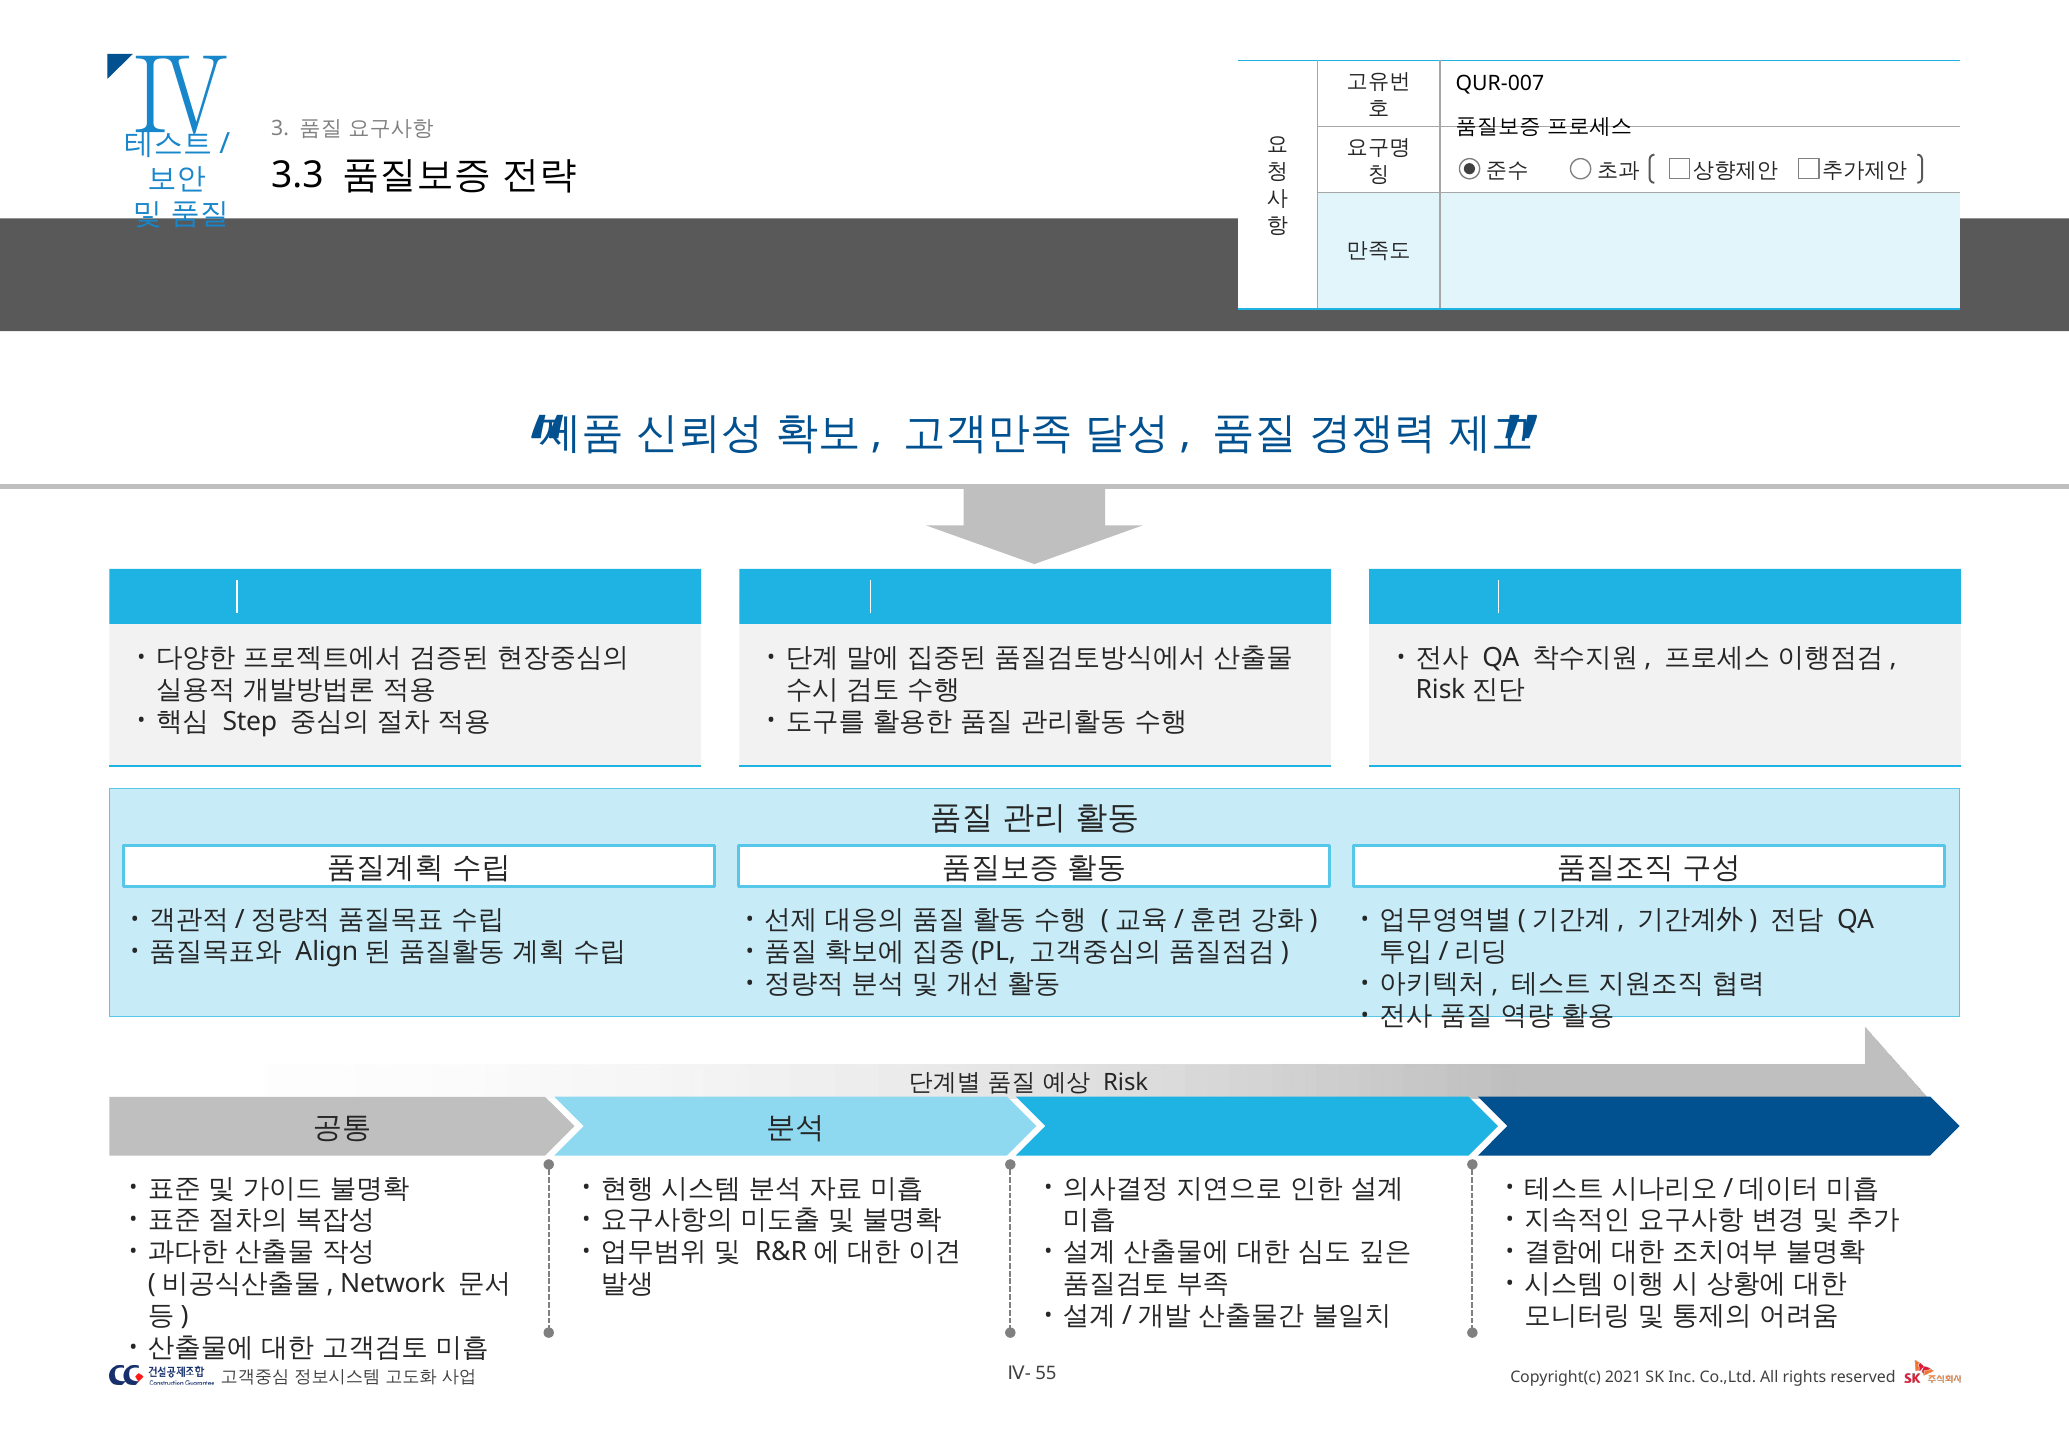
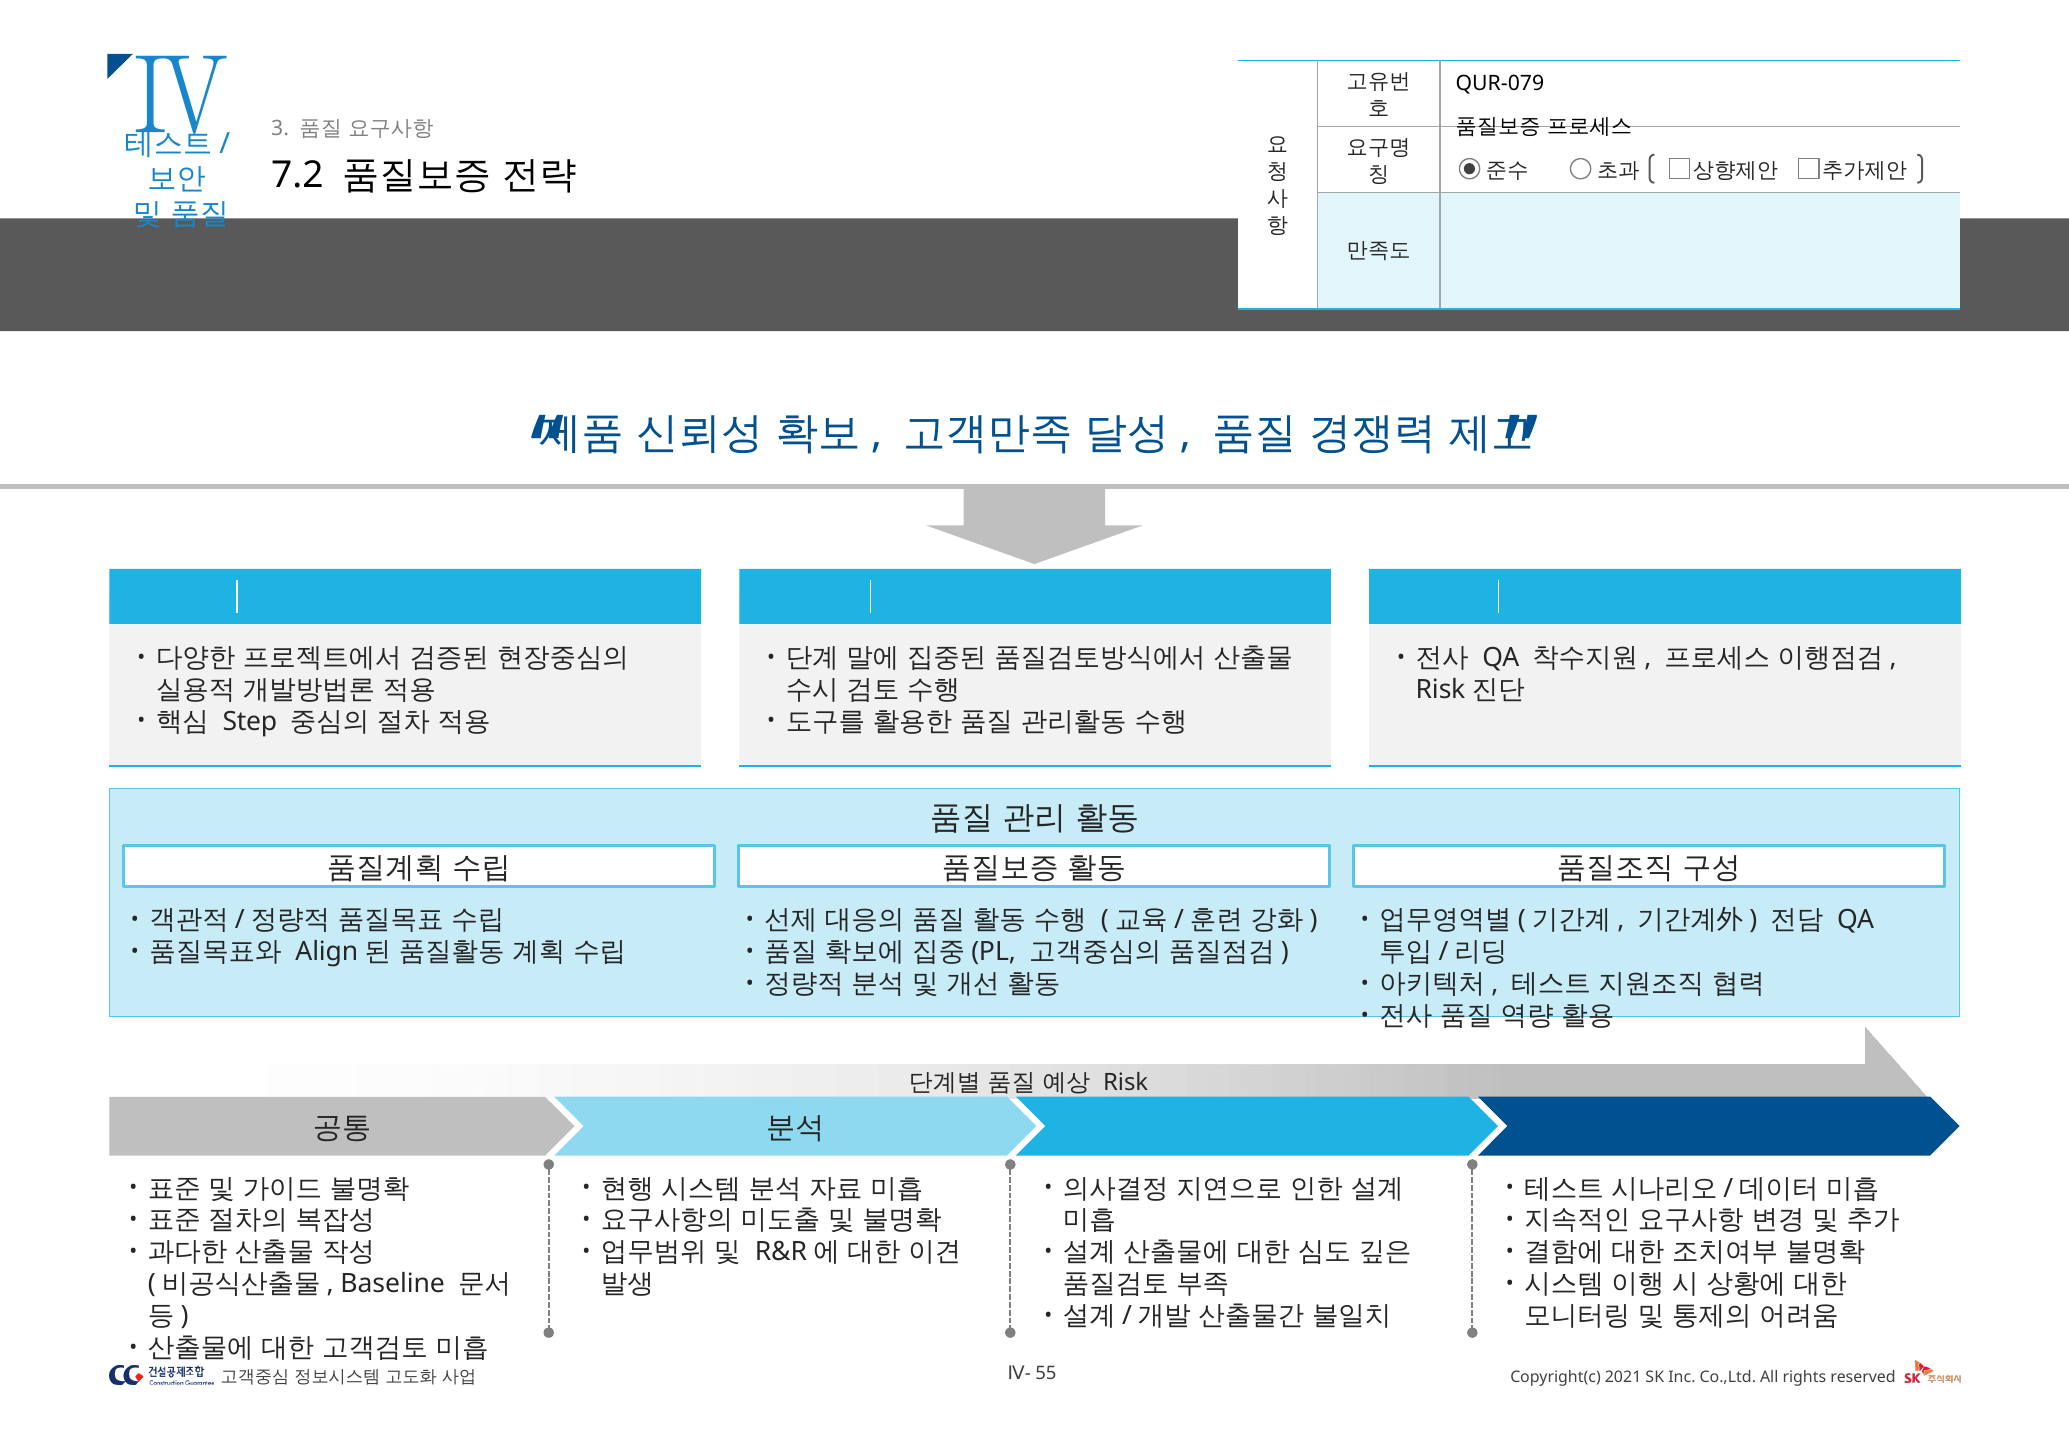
QUR-007: QUR-007 -> QUR-079
3.3: 3.3 -> 7.2
Network: Network -> Baseline
